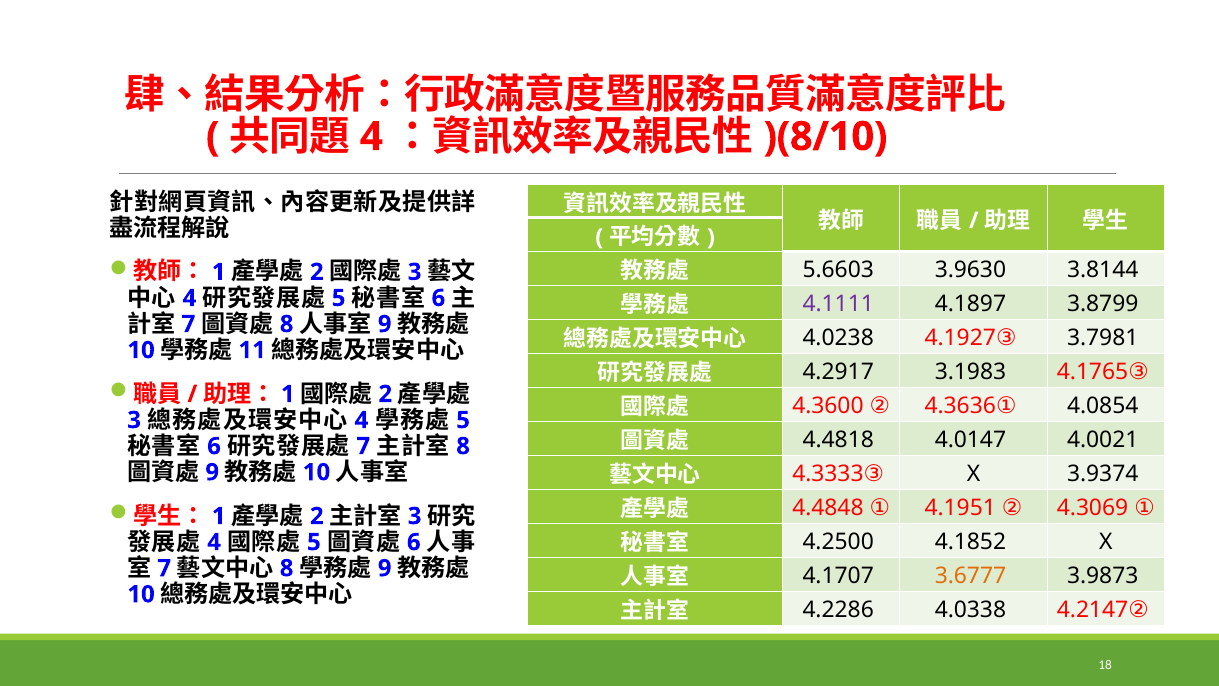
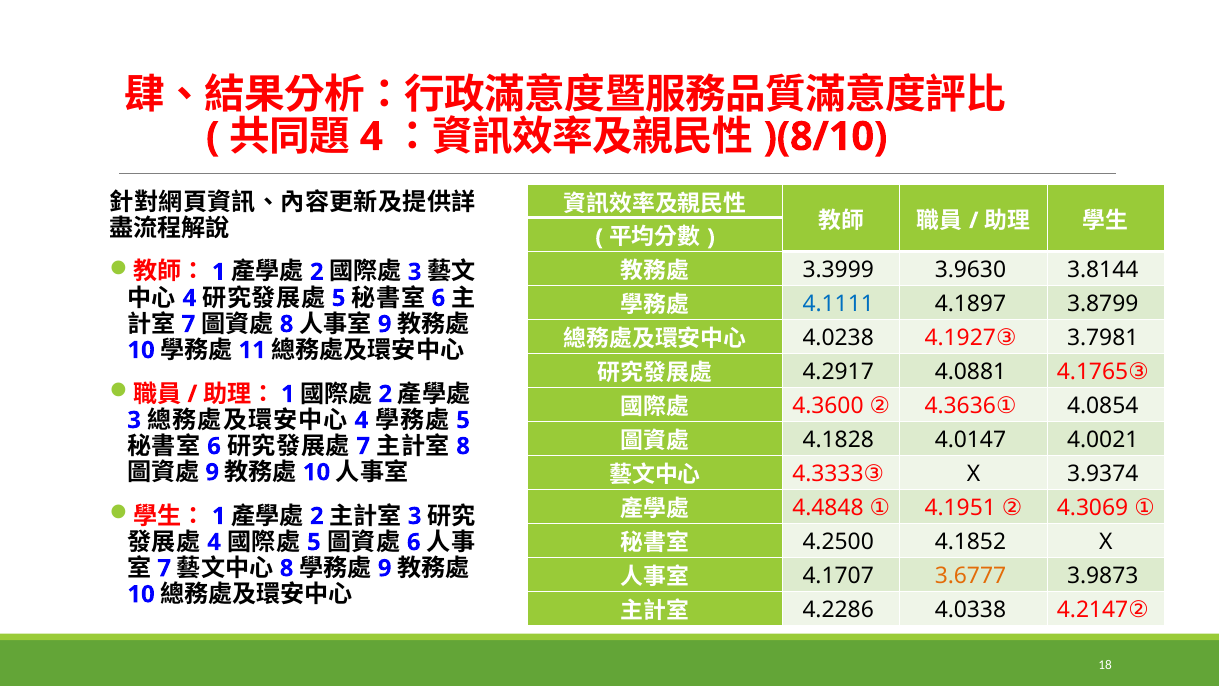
5.6603: 5.6603 -> 3.3999
4.1111 colour: purple -> blue
3.1983: 3.1983 -> 4.0881
4.4818: 4.4818 -> 4.1828
